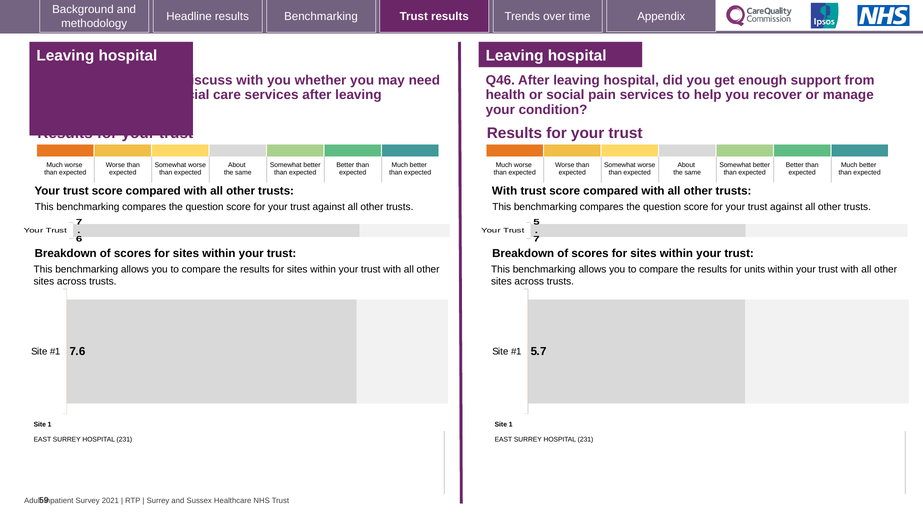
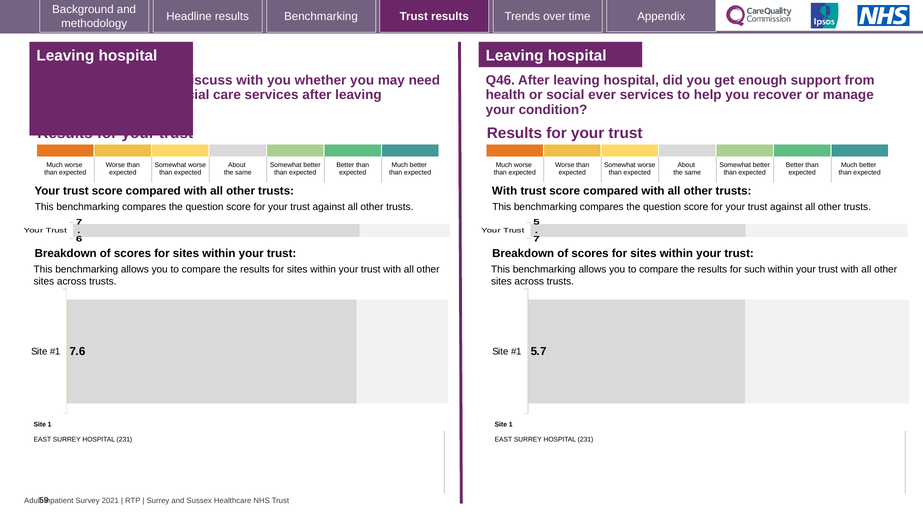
pain: pain -> ever
units: units -> such
